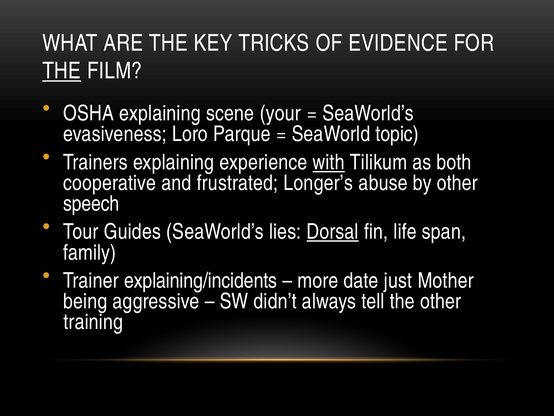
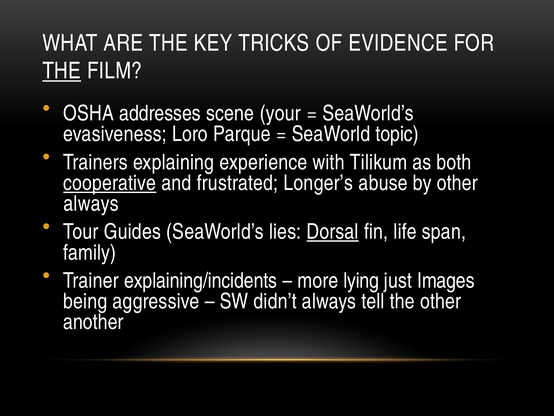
OSHA explaining: explaining -> addresses
with underline: present -> none
cooperative underline: none -> present
speech at (91, 203): speech -> always
date: date -> lying
Mother: Mother -> Images
training: training -> another
